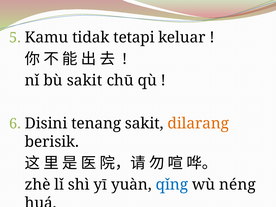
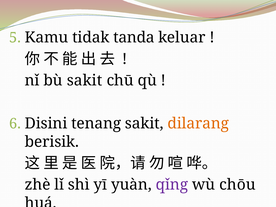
tetapi: tetapi -> tanda
qǐng colour: blue -> purple
néng: néng -> chōu
